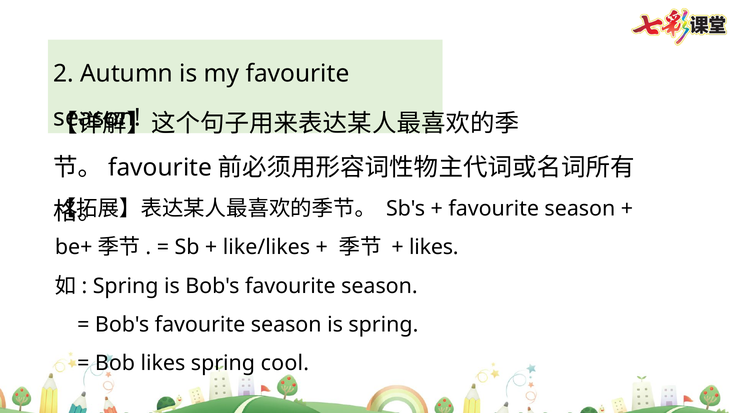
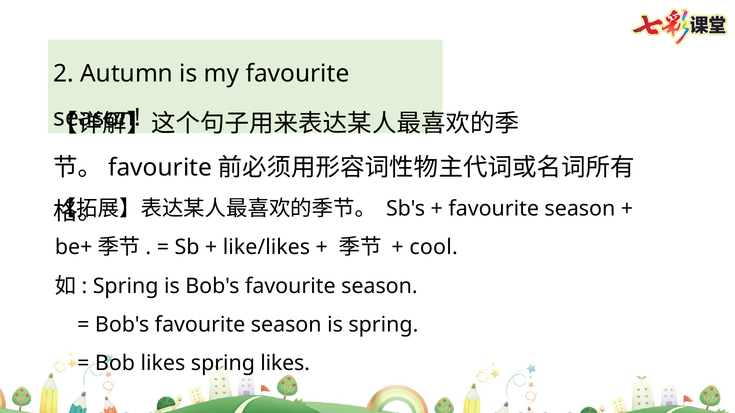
likes at (434, 248): likes -> cool
spring cool: cool -> likes
